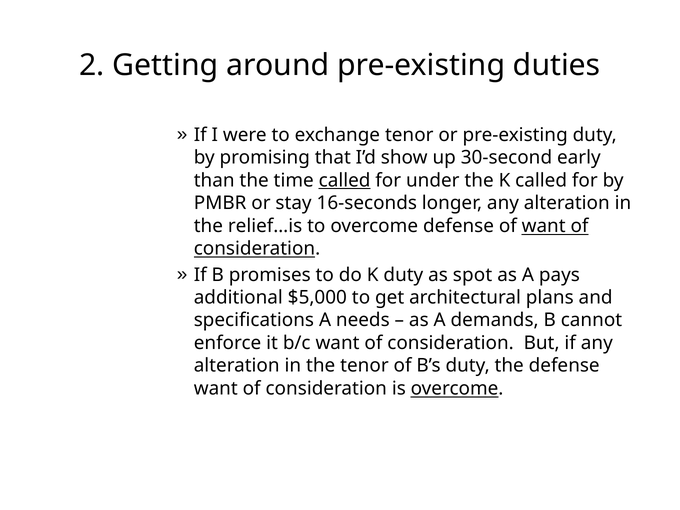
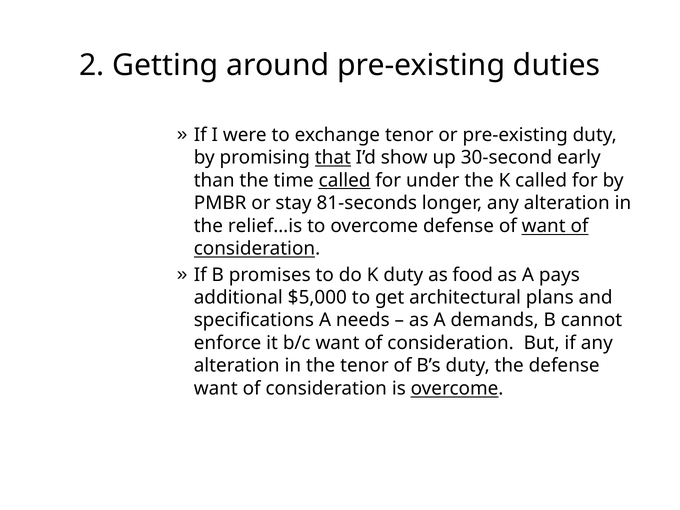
that underline: none -> present
16-seconds: 16-seconds -> 81-seconds
spot: spot -> food
